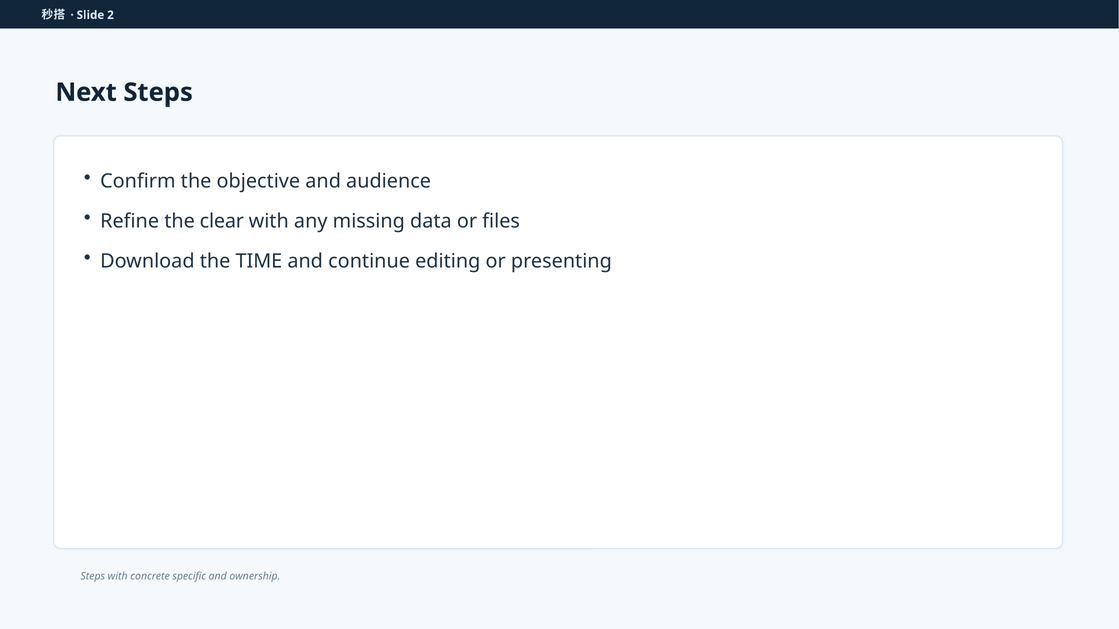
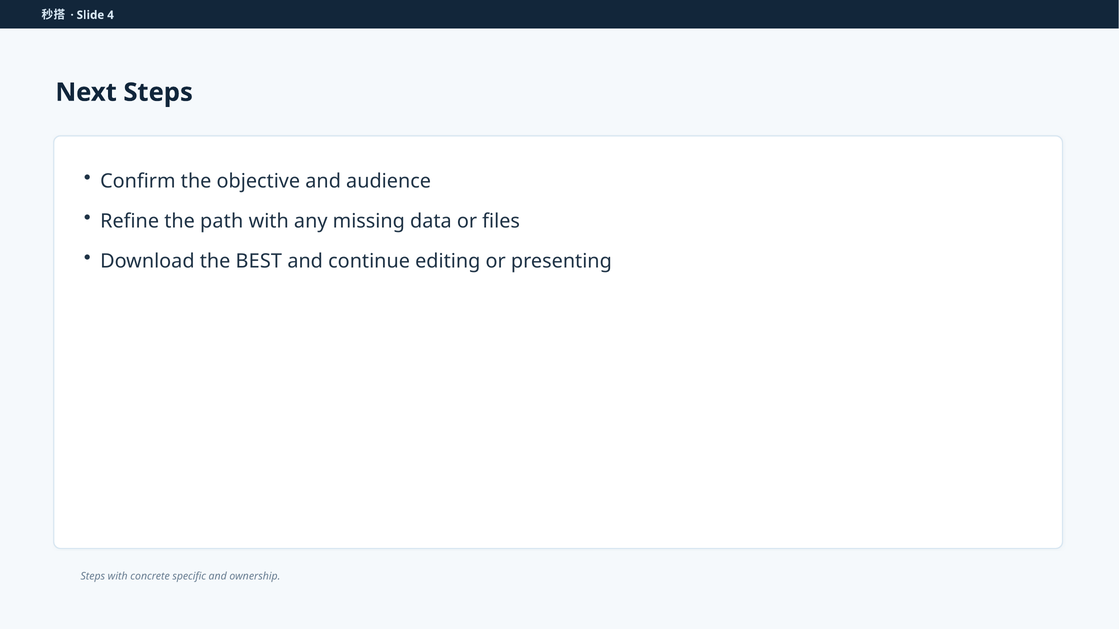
2: 2 -> 4
clear: clear -> path
TIME: TIME -> BEST
